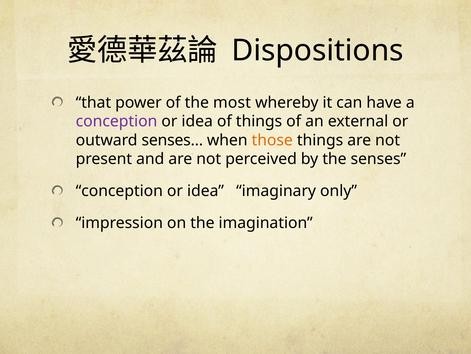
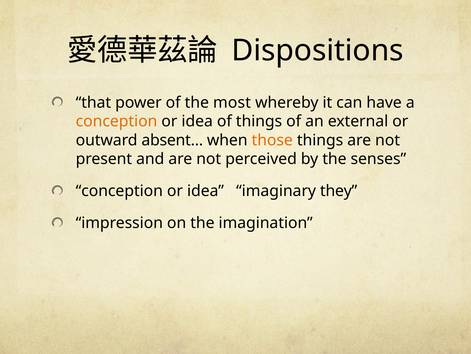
conception at (117, 121) colour: purple -> orange
senses…: senses… -> absent…
only: only -> they
